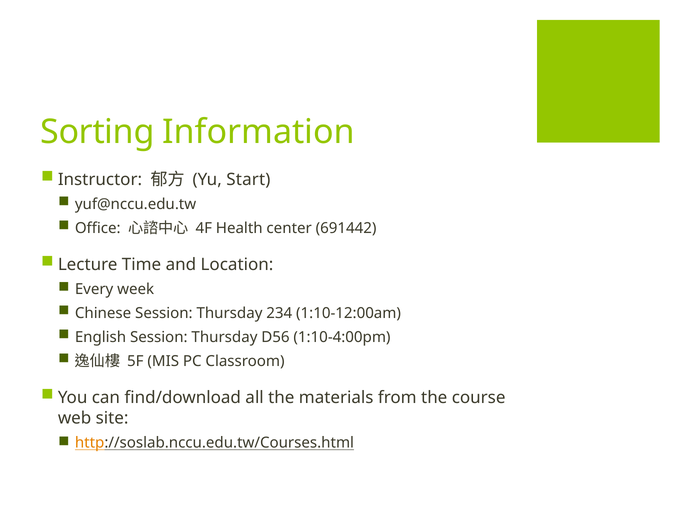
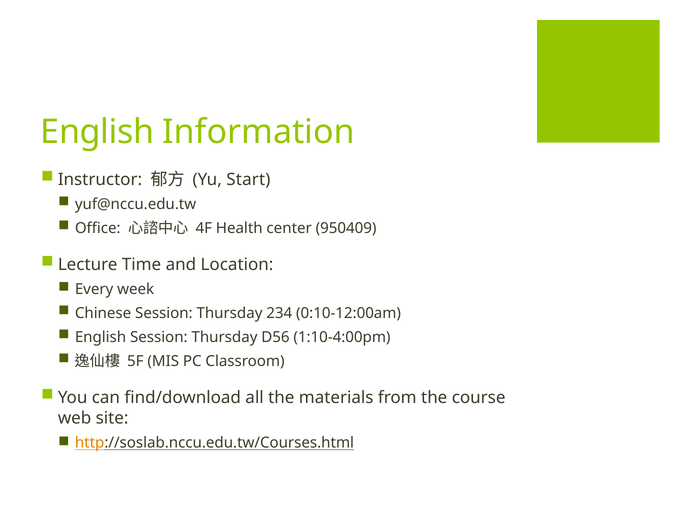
Sorting at (97, 132): Sorting -> English
691442: 691442 -> 950409
1:10-12:00am: 1:10-12:00am -> 0:10-12:00am
